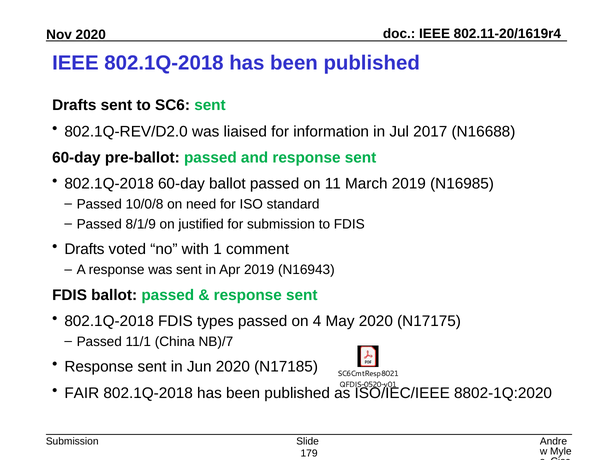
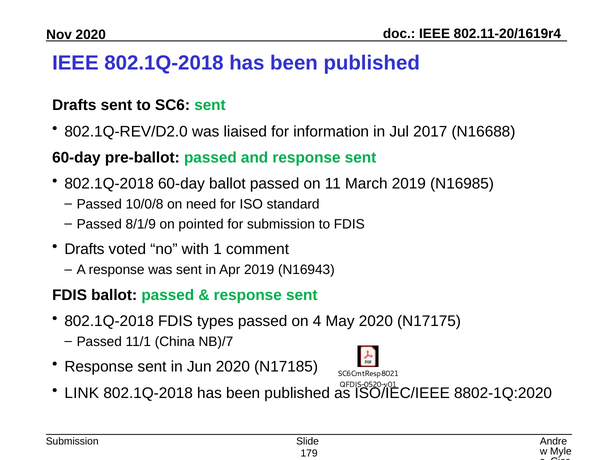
justified: justified -> pointed
FAIR: FAIR -> LINK
